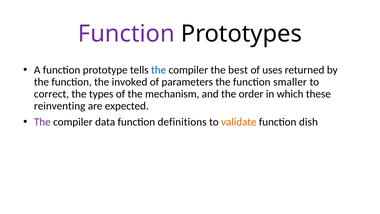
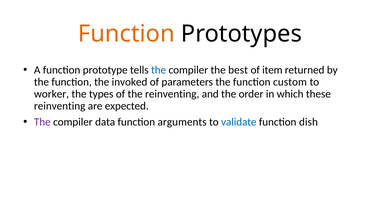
Function at (126, 34) colour: purple -> orange
uses: uses -> item
smaller: smaller -> custom
correct: correct -> worker
the mechanism: mechanism -> reinventing
definitions: definitions -> arguments
validate colour: orange -> blue
